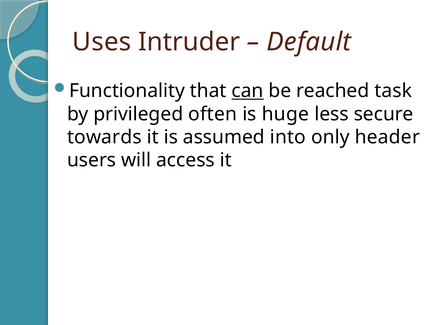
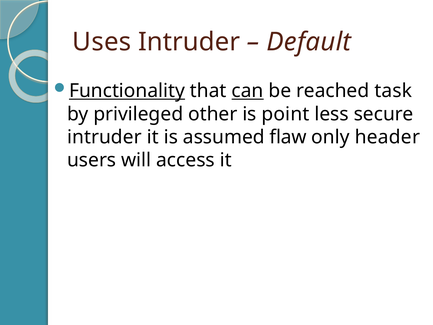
Functionality underline: none -> present
often: often -> other
huge: huge -> point
towards at (104, 137): towards -> intruder
into: into -> flaw
